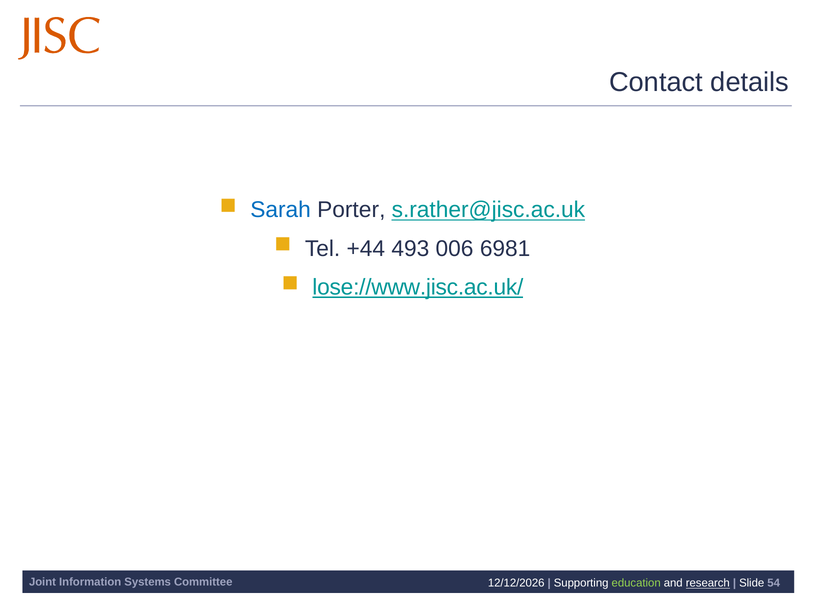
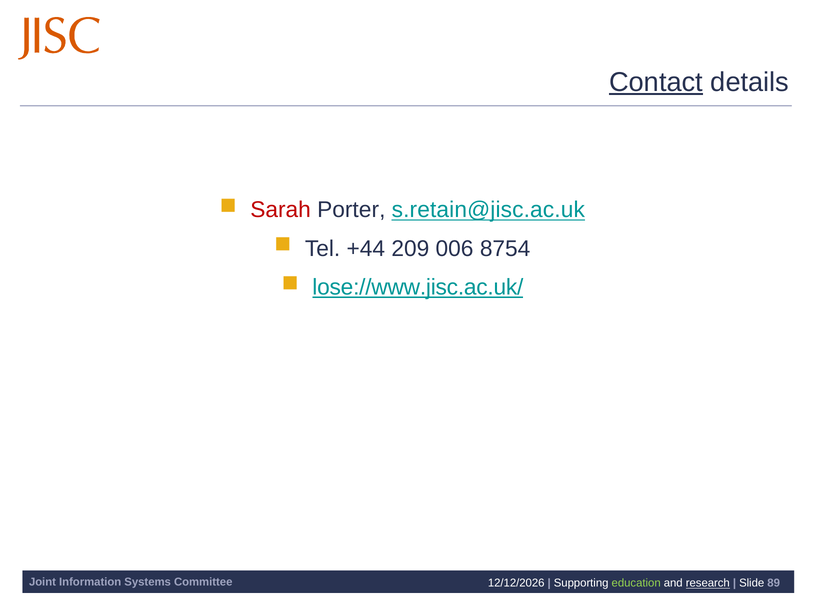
Contact underline: none -> present
Sarah colour: blue -> red
s.rather@jisc.ac.uk: s.rather@jisc.ac.uk -> s.retain@jisc.ac.uk
493: 493 -> 209
6981: 6981 -> 8754
54: 54 -> 89
